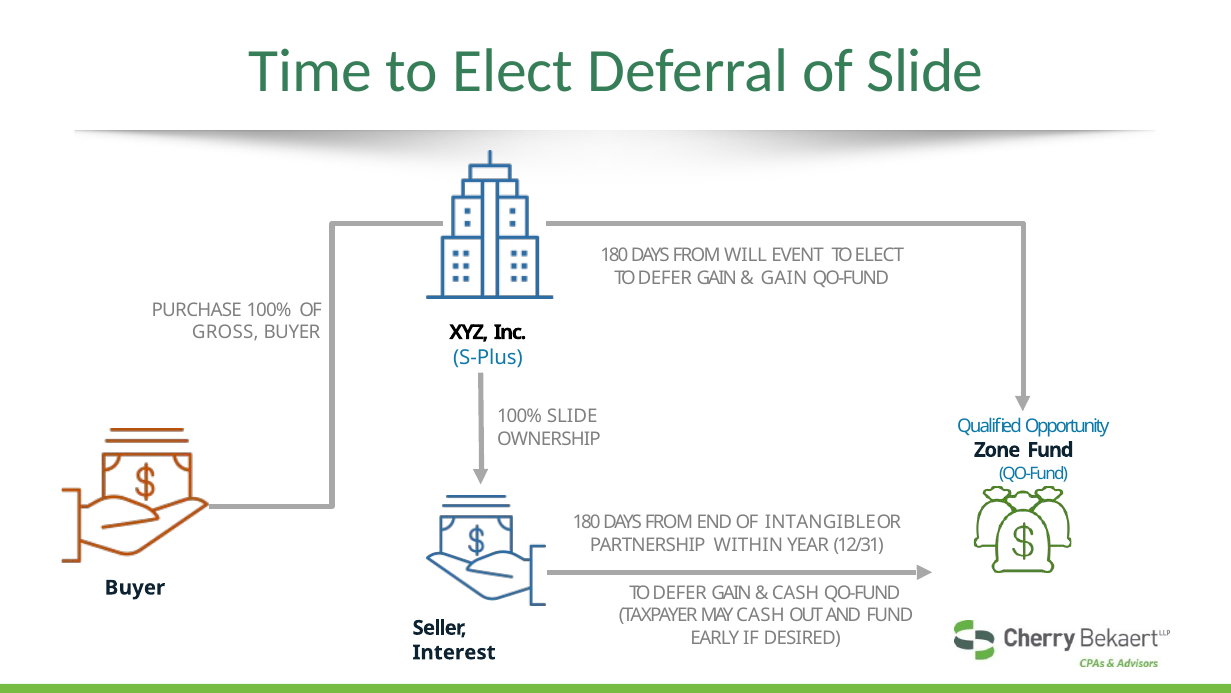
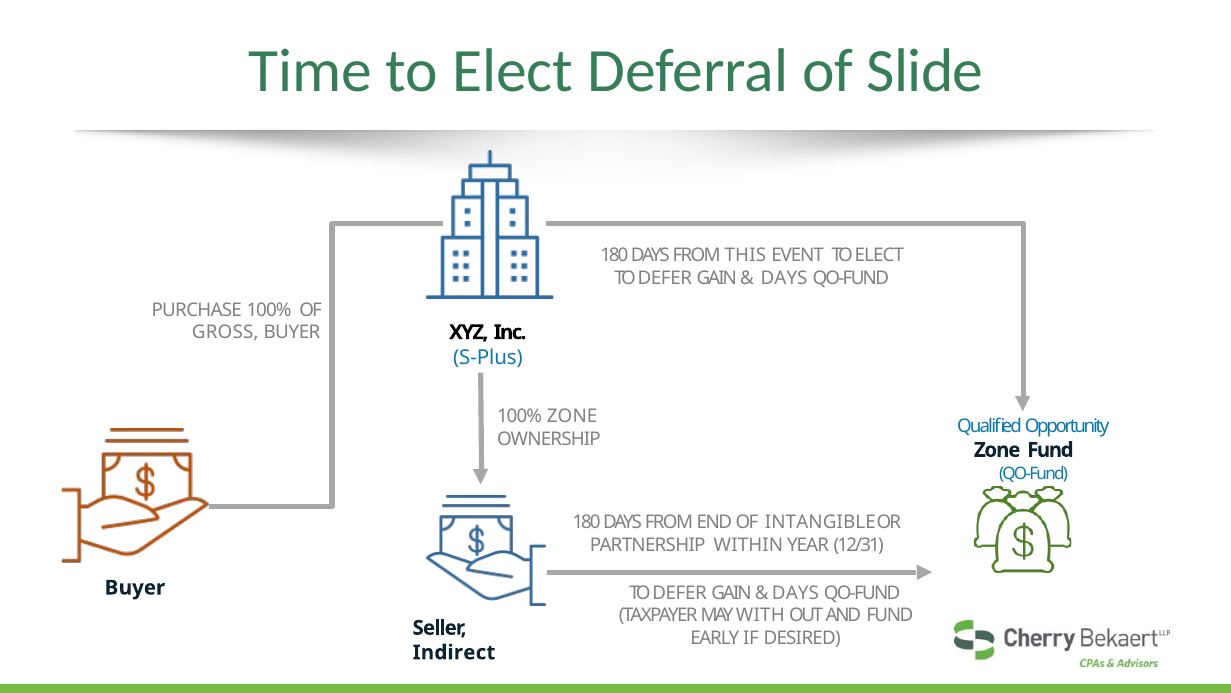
WILL: WILL -> THIS
GAIN at (784, 278): GAIN -> DAYS
100% SLIDE: SLIDE -> ZONE
CASH at (796, 593): CASH -> DAYS
MAY CASH: CASH -> WITH
Interest: Interest -> Indirect
